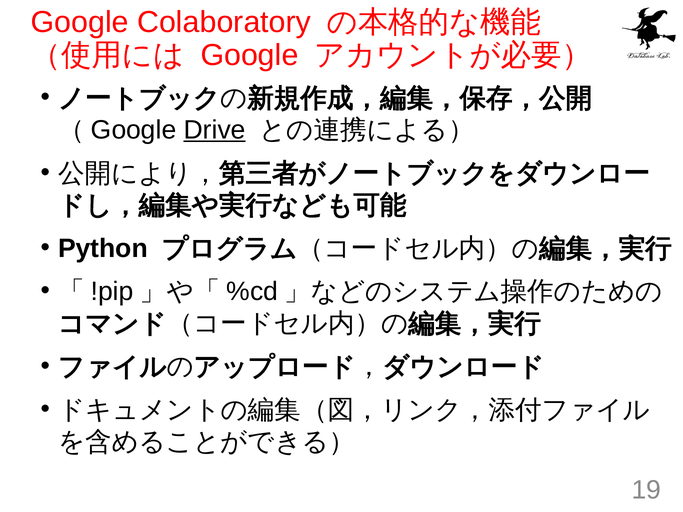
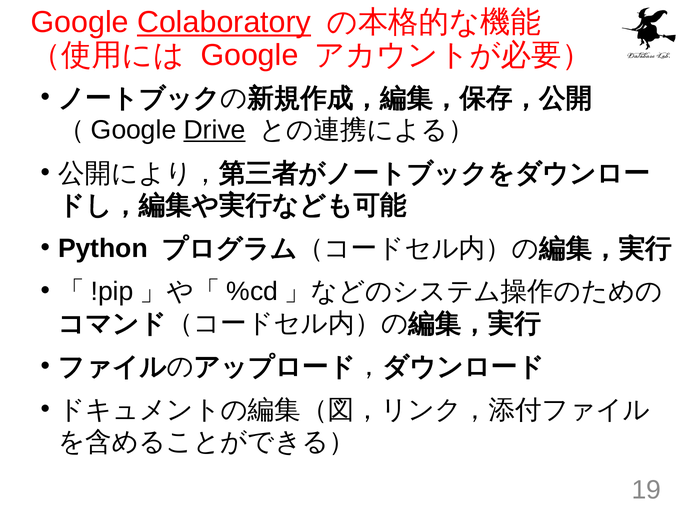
Colaboratory underline: none -> present
